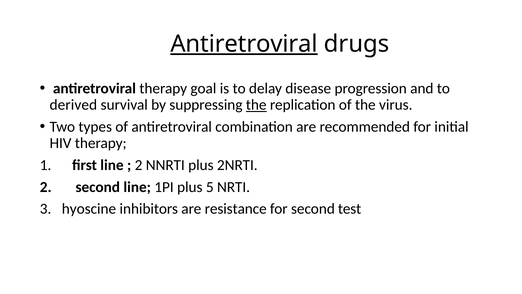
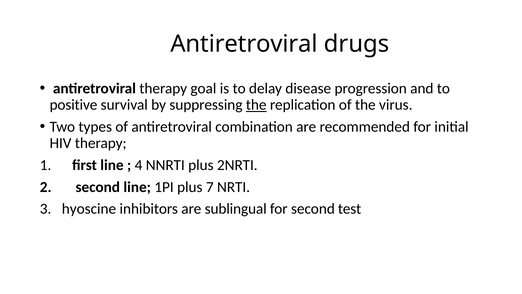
Antiretroviral at (244, 44) underline: present -> none
derived: derived -> positive
2 at (139, 165): 2 -> 4
5: 5 -> 7
resistance: resistance -> sublingual
